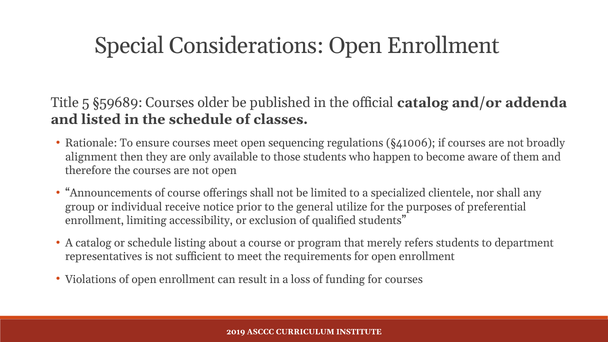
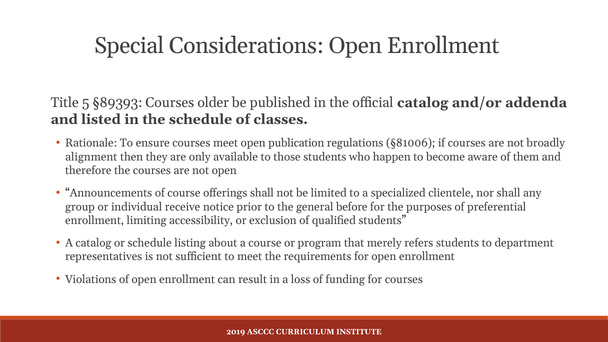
§59689: §59689 -> §89393
sequencing: sequencing -> publication
§41006: §41006 -> §81006
utilize: utilize -> before
